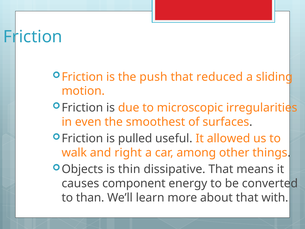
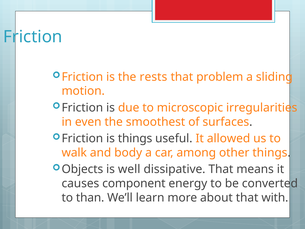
push: push -> rests
reduced: reduced -> problem
is pulled: pulled -> things
right: right -> body
thin: thin -> well
